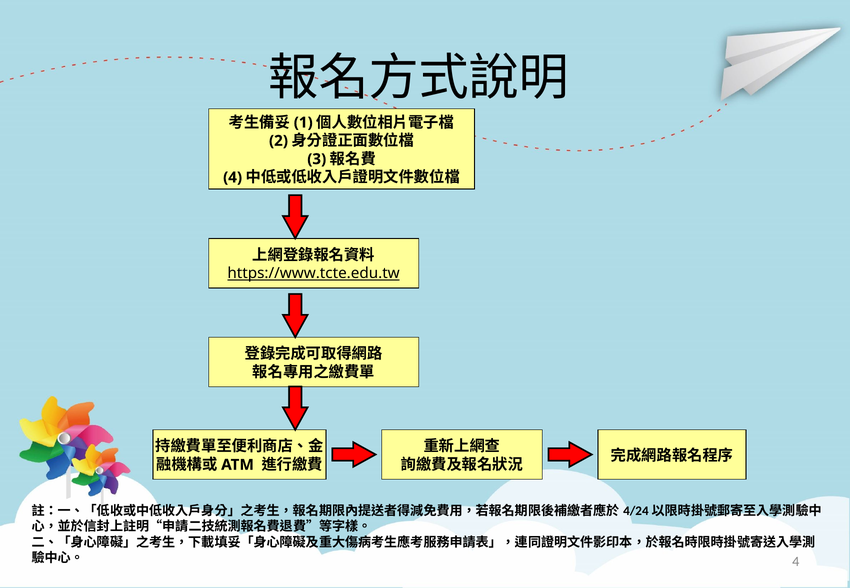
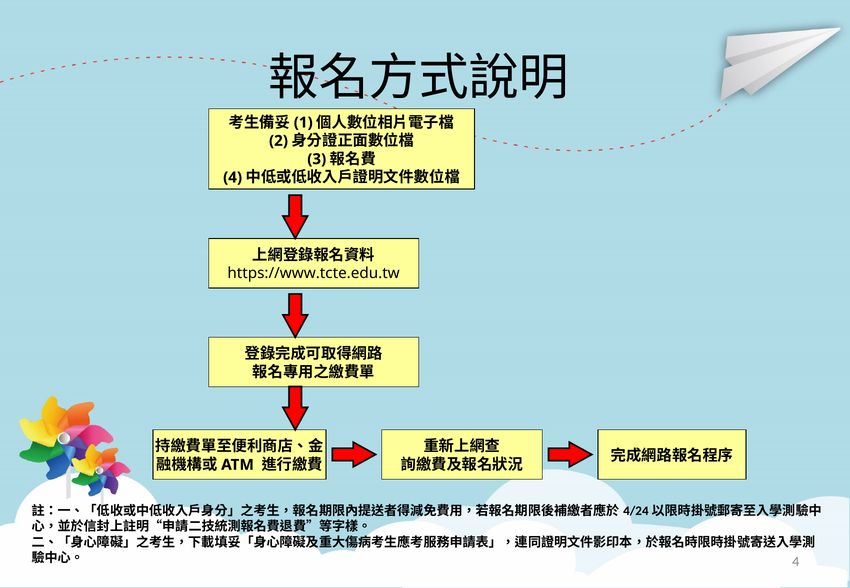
https://www.tcte.edu.tw underline: present -> none
